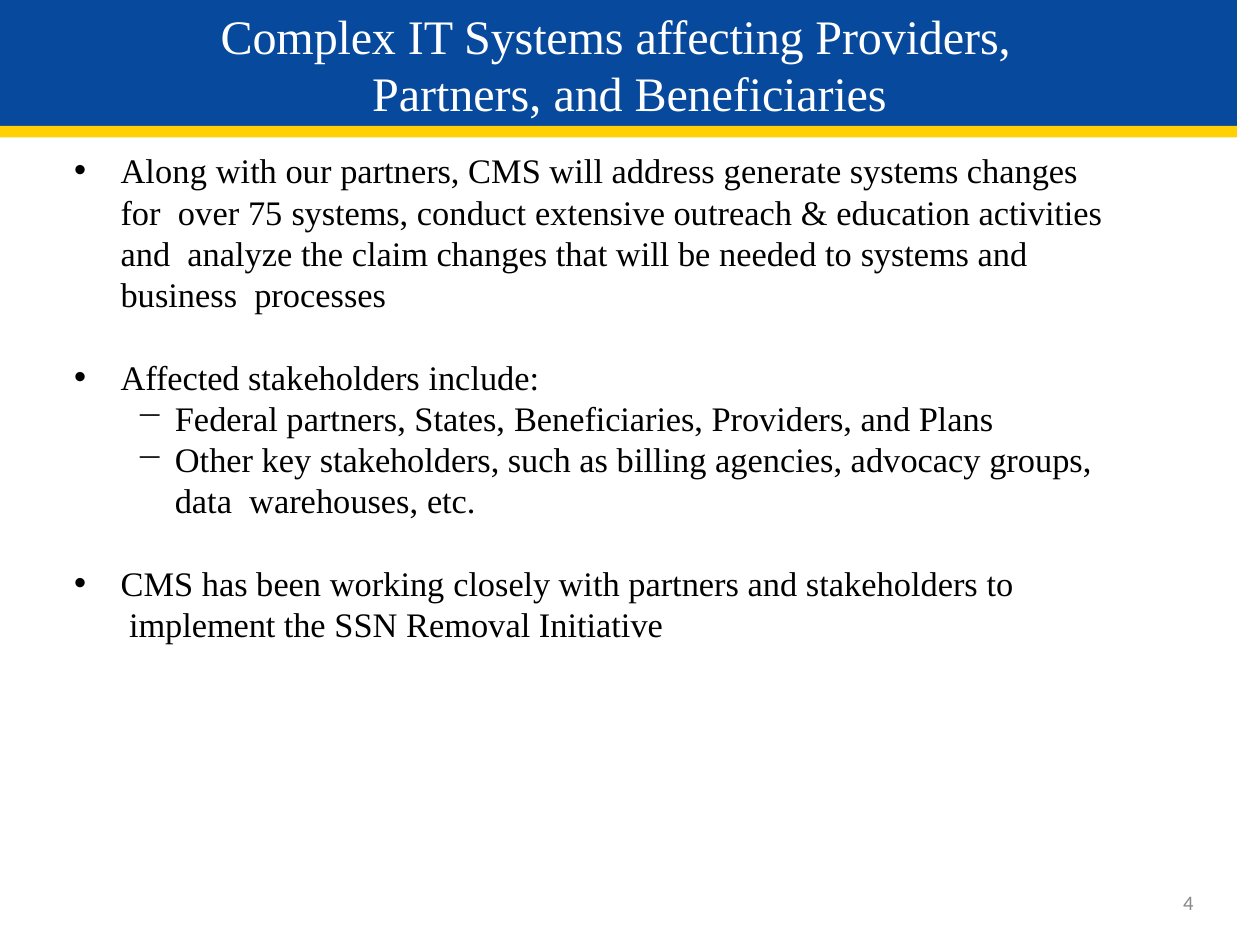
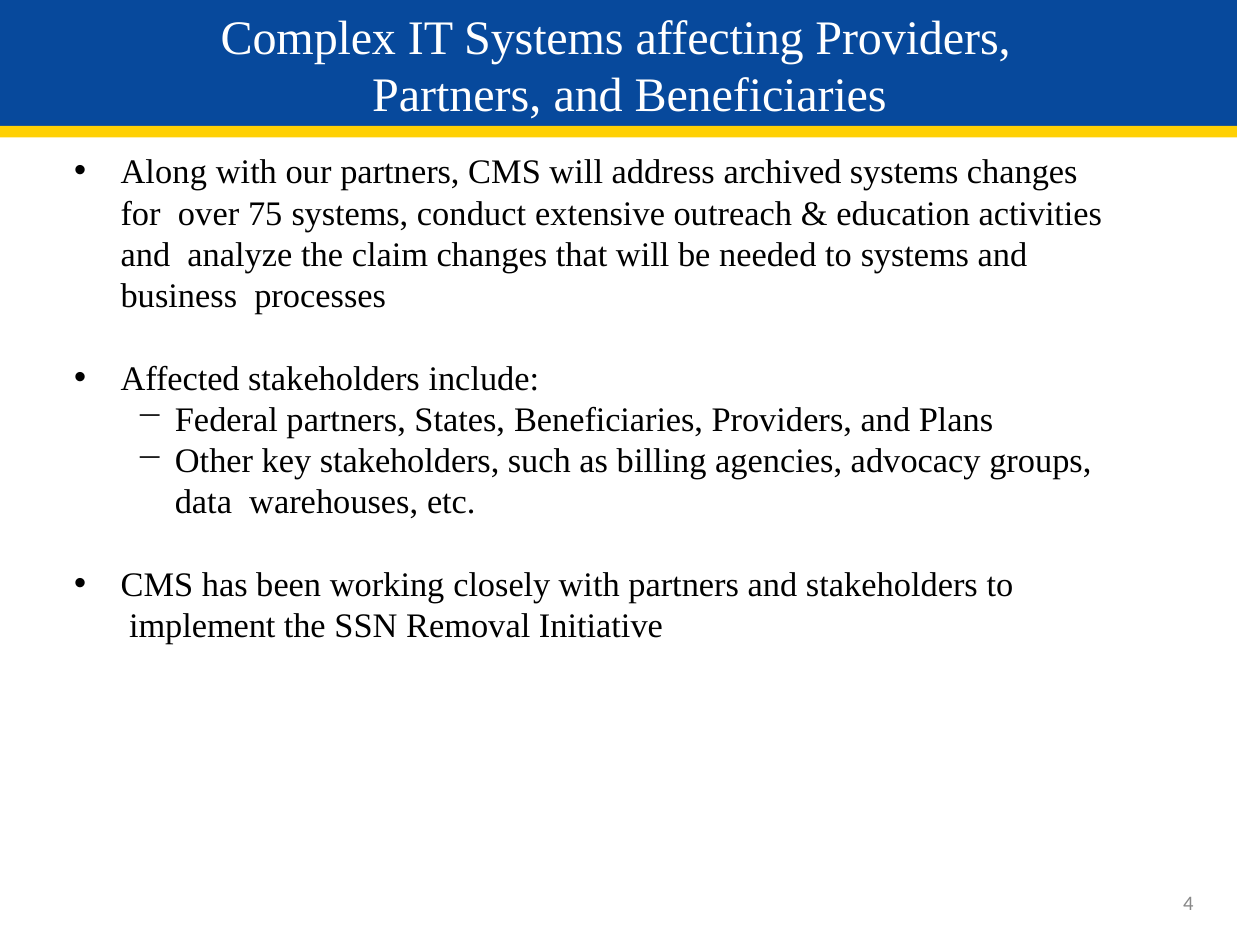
generate: generate -> archived
